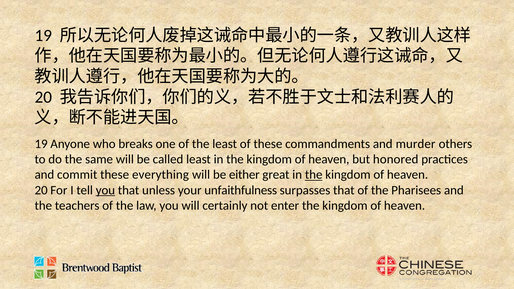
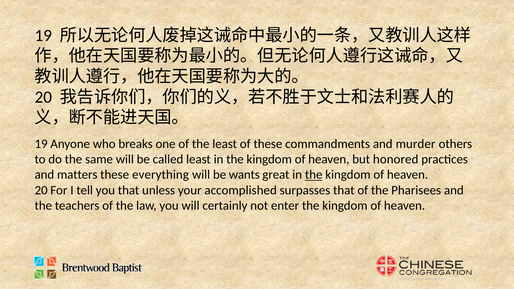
commit: commit -> matters
either: either -> wants
you at (105, 190) underline: present -> none
unfaithfulness: unfaithfulness -> accomplished
